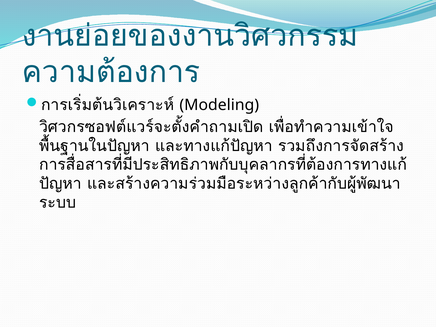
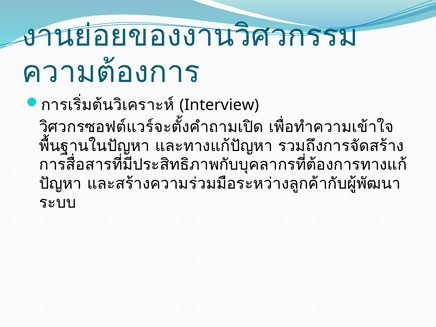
Modeling: Modeling -> Interview
